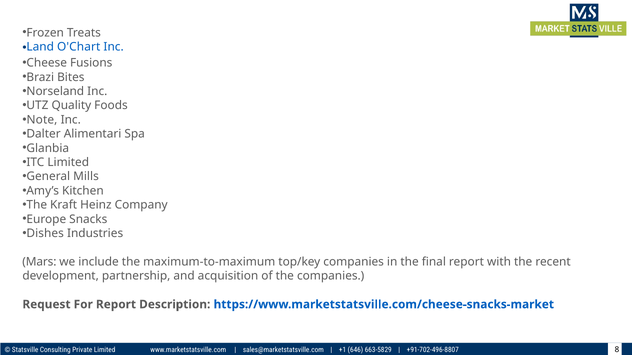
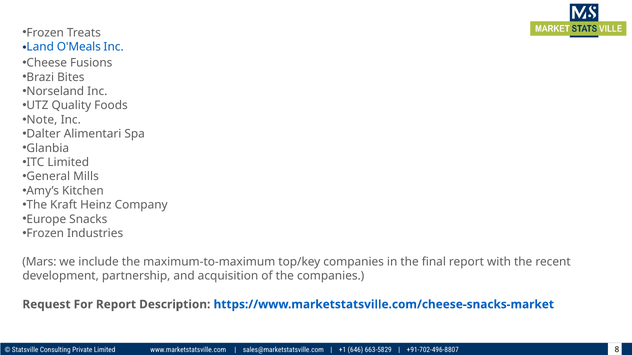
O'Chart: O'Chart -> O'Meals
Dishes at (45, 234): Dishes -> Frozen
